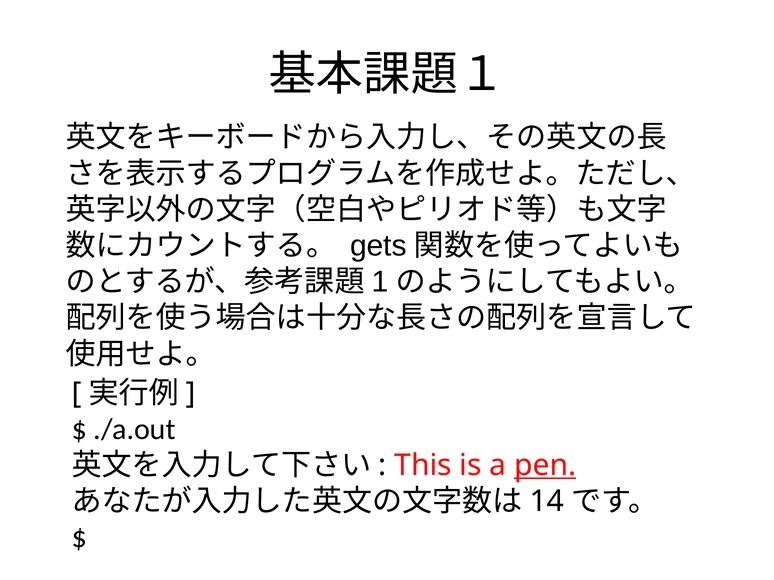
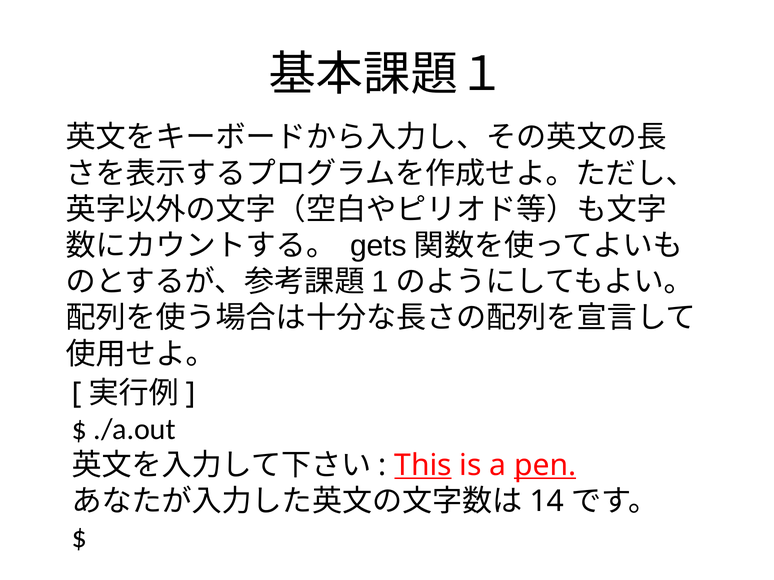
This underline: none -> present
